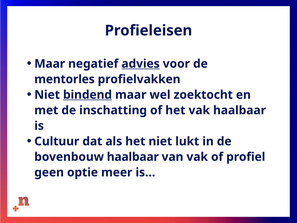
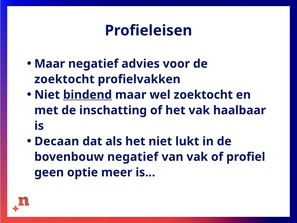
advies underline: present -> none
mentorles at (65, 79): mentorles -> zoektocht
Cultuur: Cultuur -> Decaan
bovenbouw haalbaar: haalbaar -> negatief
